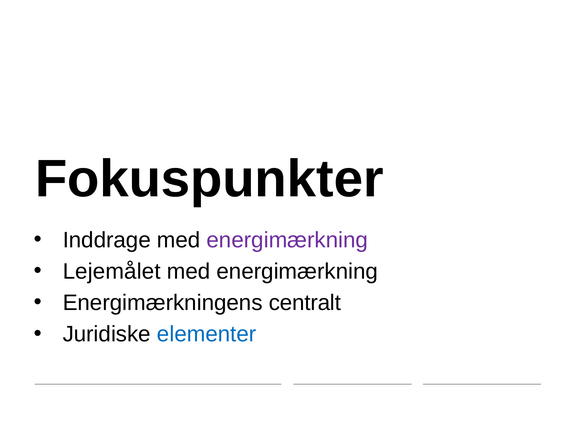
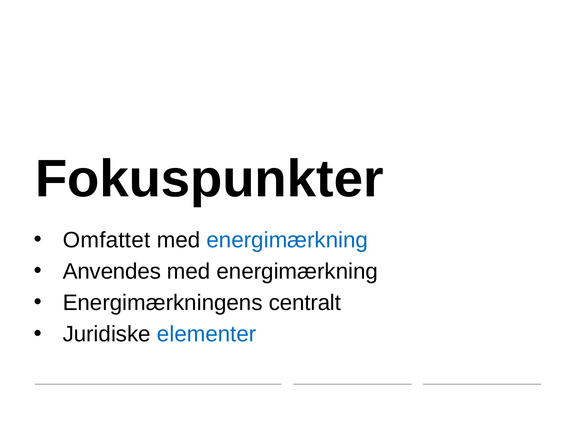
Inddrage: Inddrage -> Omfattet
energimærkning at (287, 240) colour: purple -> blue
Lejemålet: Lejemålet -> Anvendes
